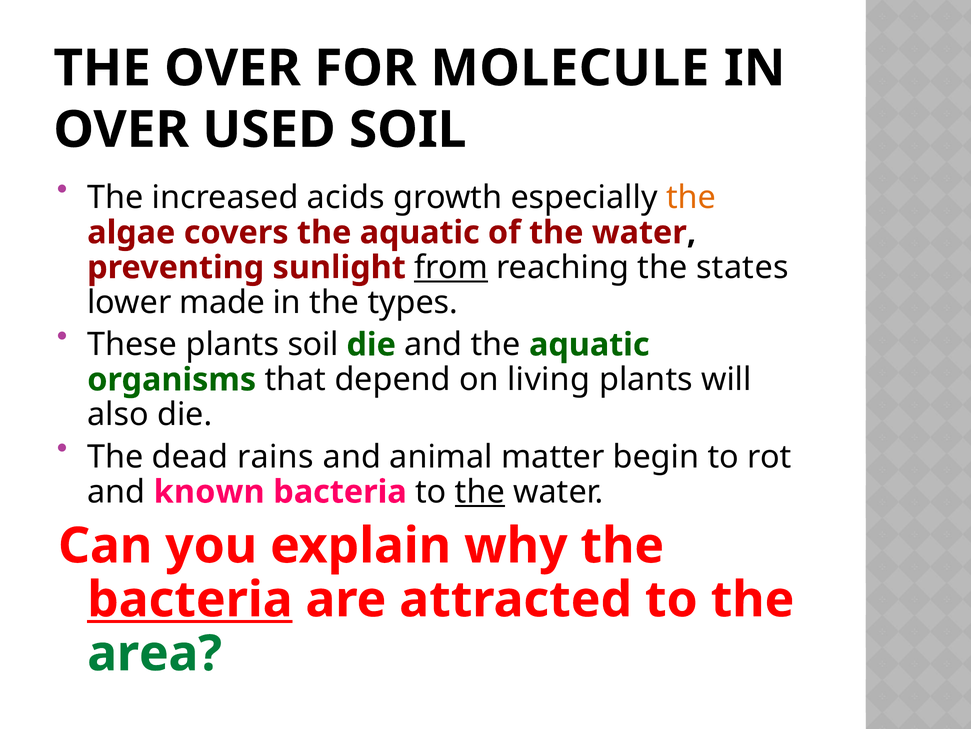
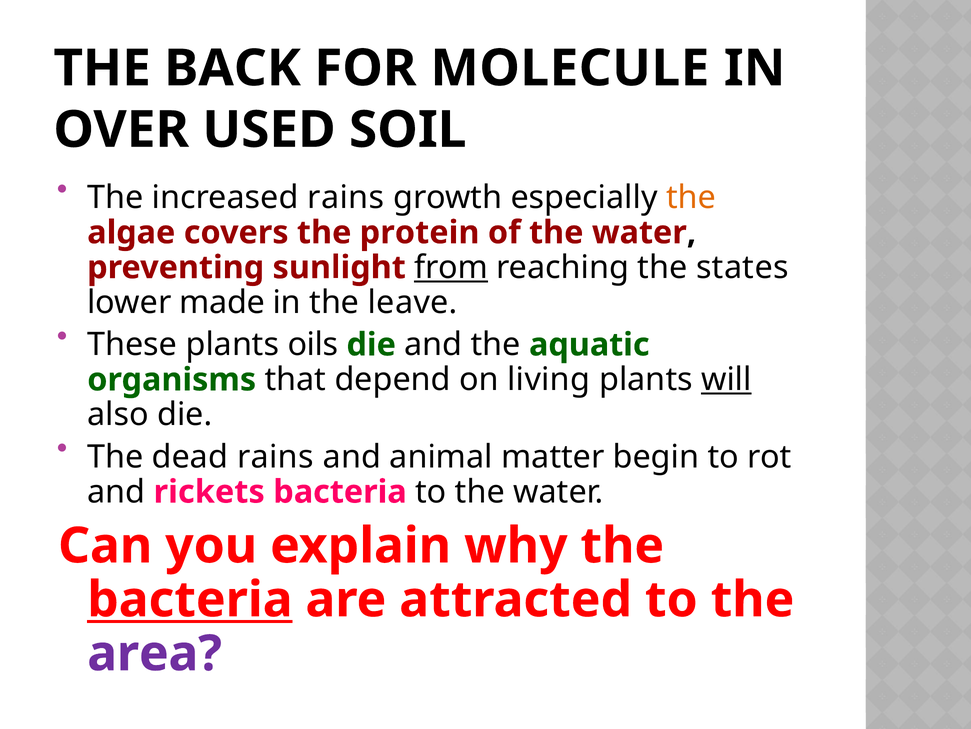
THE OVER: OVER -> BACK
increased acids: acids -> rains
covers the aquatic: aquatic -> protein
types: types -> leave
plants soil: soil -> oils
will underline: none -> present
known: known -> rickets
the at (480, 491) underline: present -> none
area colour: green -> purple
